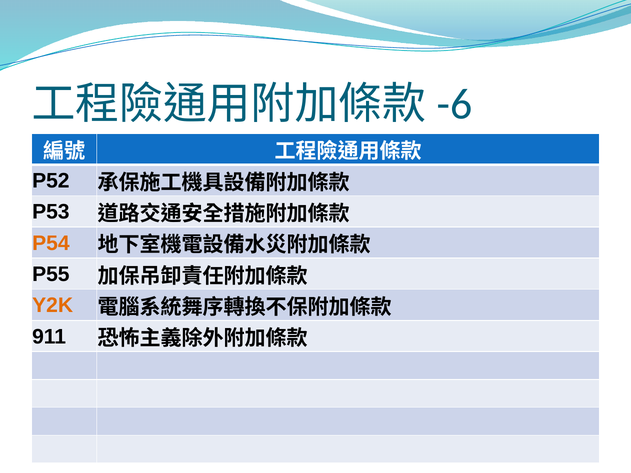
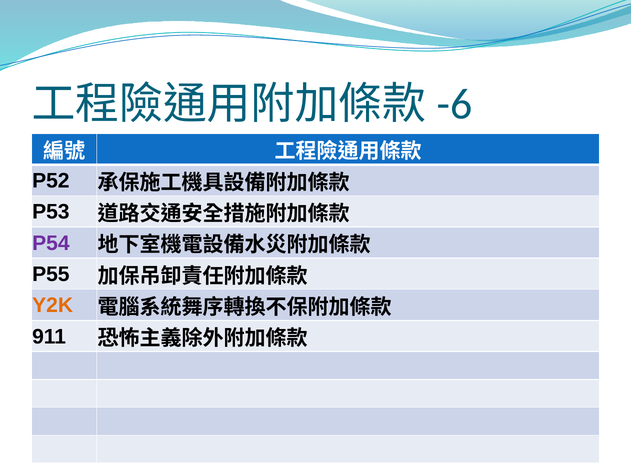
P54 colour: orange -> purple
